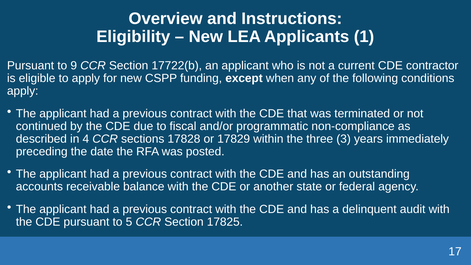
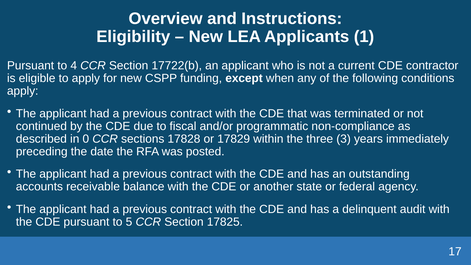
9: 9 -> 4
4: 4 -> 0
